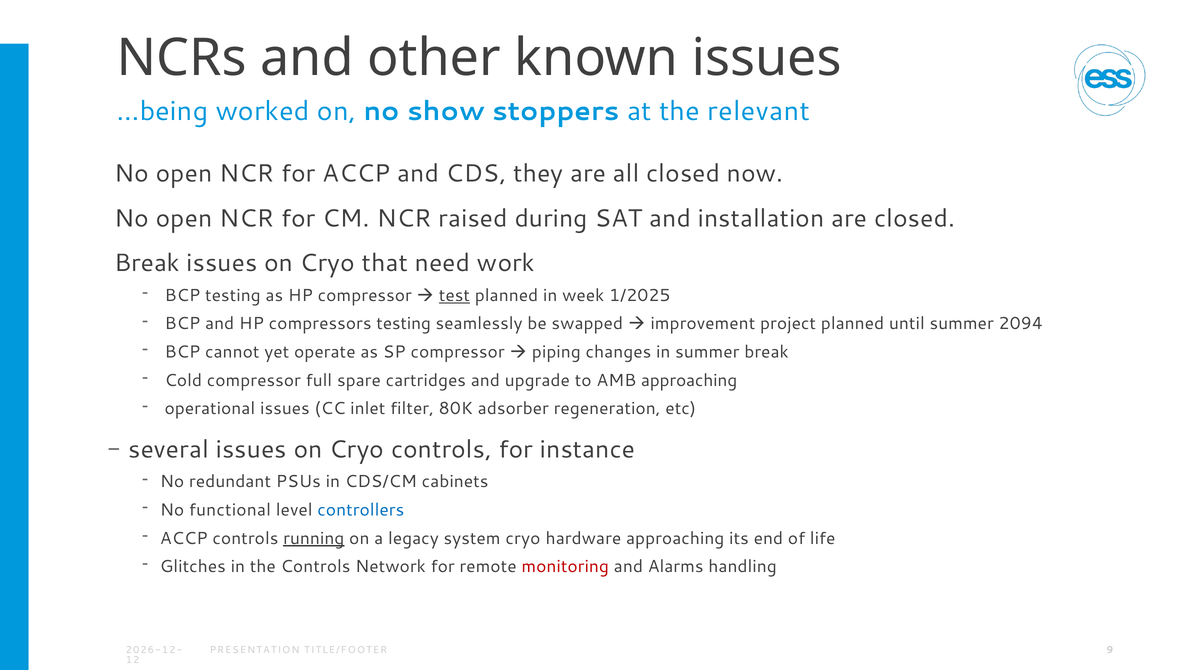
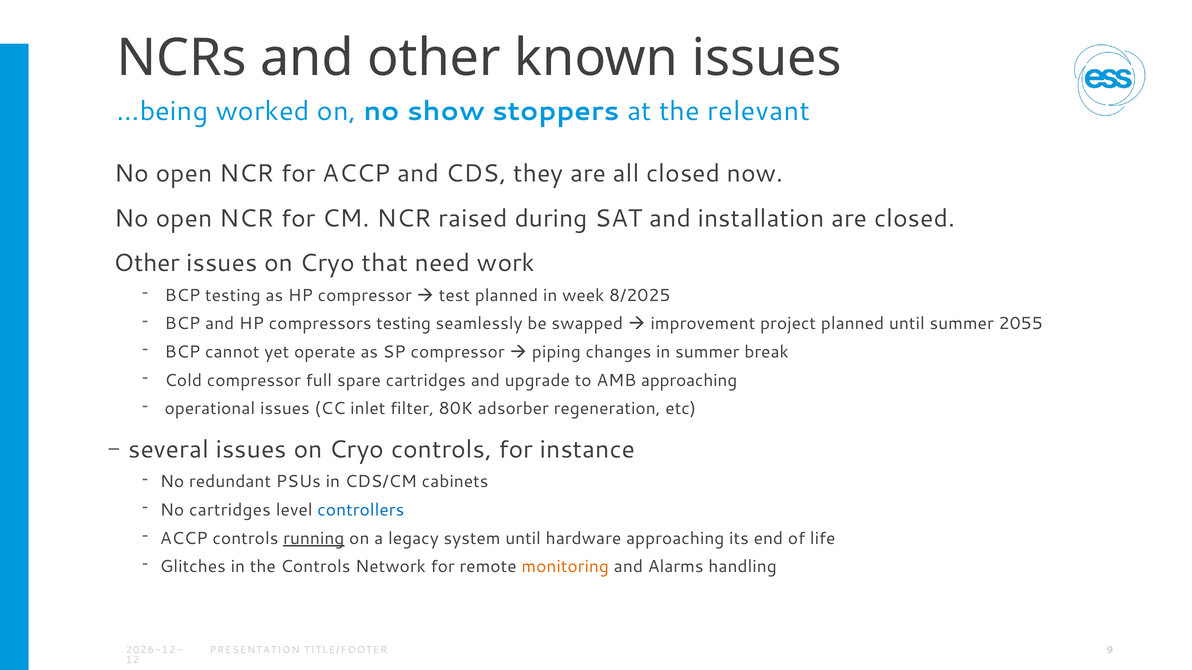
Break at (147, 263): Break -> Other
test underline: present -> none
1/2025: 1/2025 -> 8/2025
2094: 2094 -> 2055
No functional: functional -> cartridges
system cryo: cryo -> until
monitoring colour: red -> orange
